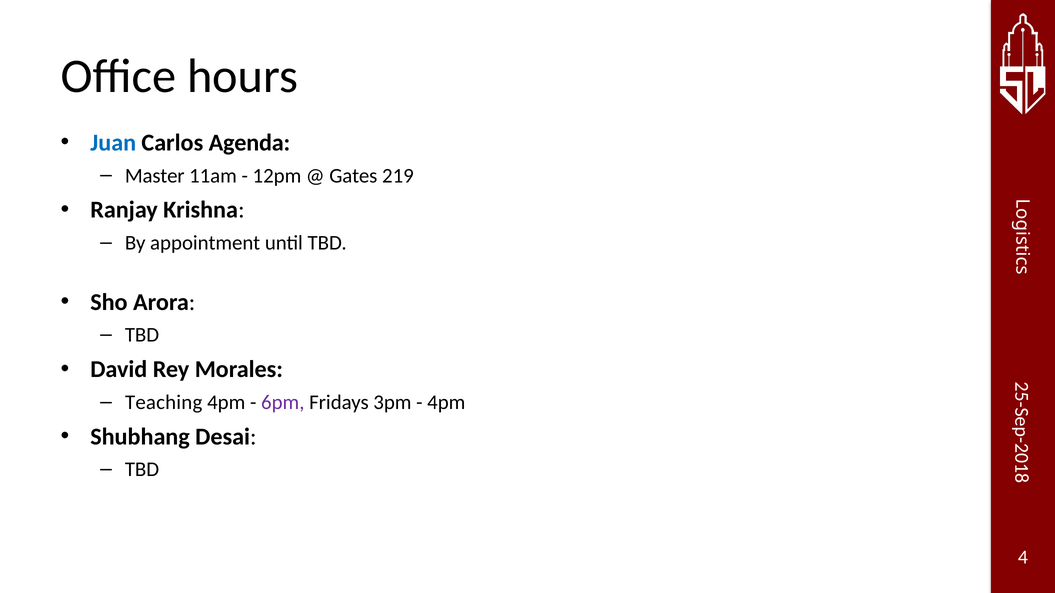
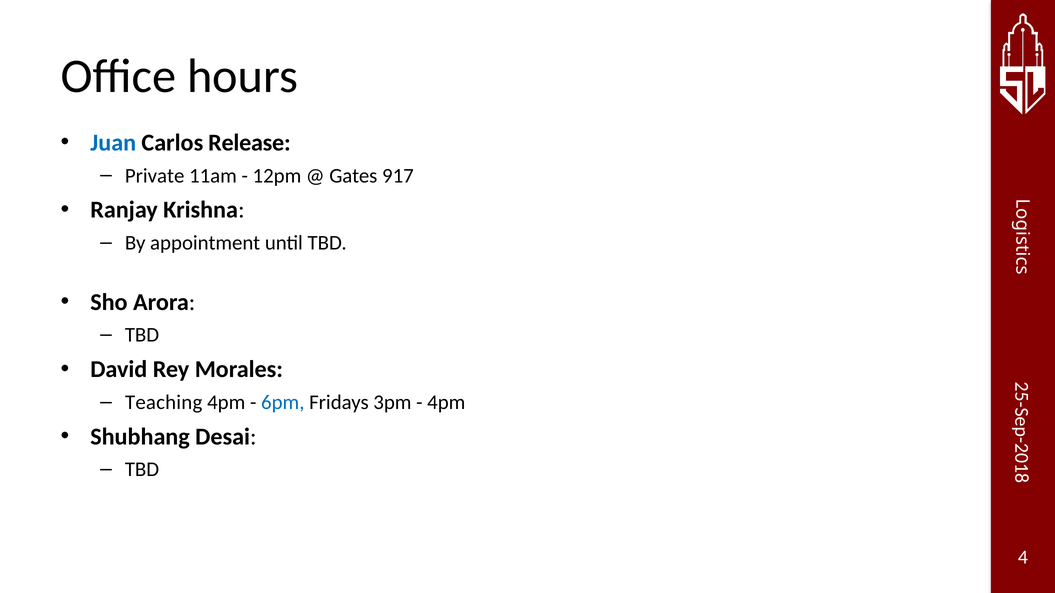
Agenda: Agenda -> Release
Master: Master -> Private
219: 219 -> 917
6pm colour: purple -> blue
